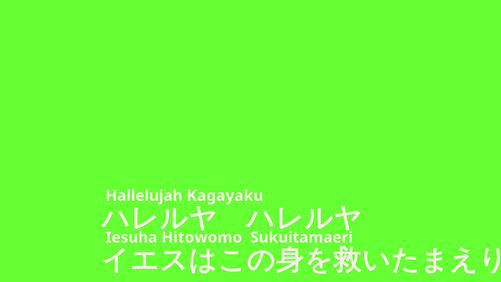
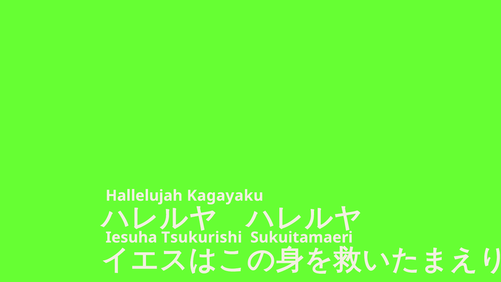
Hitowomo: Hitowomo -> Tsukurishi
